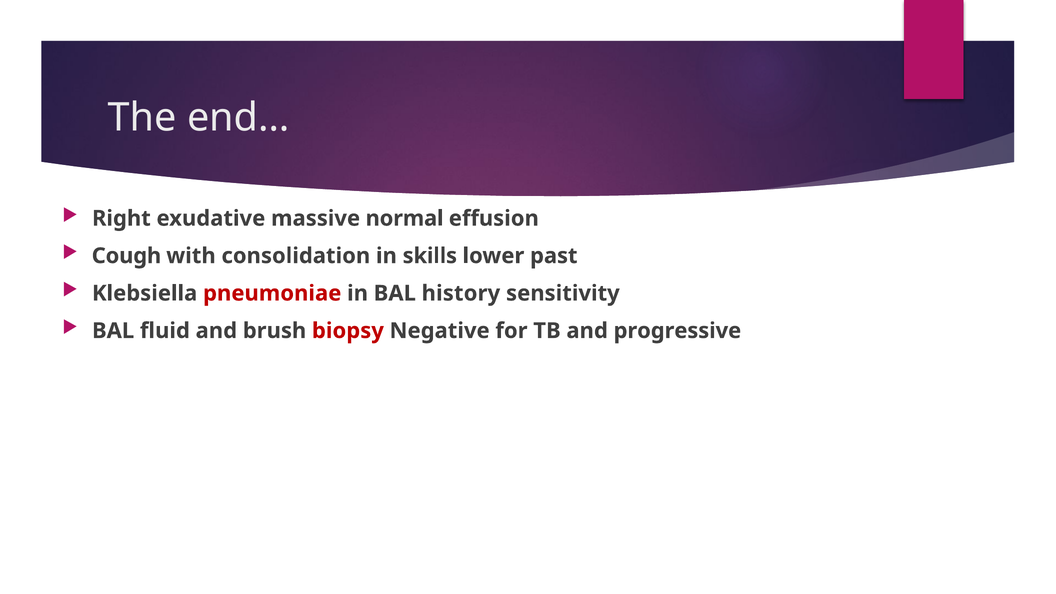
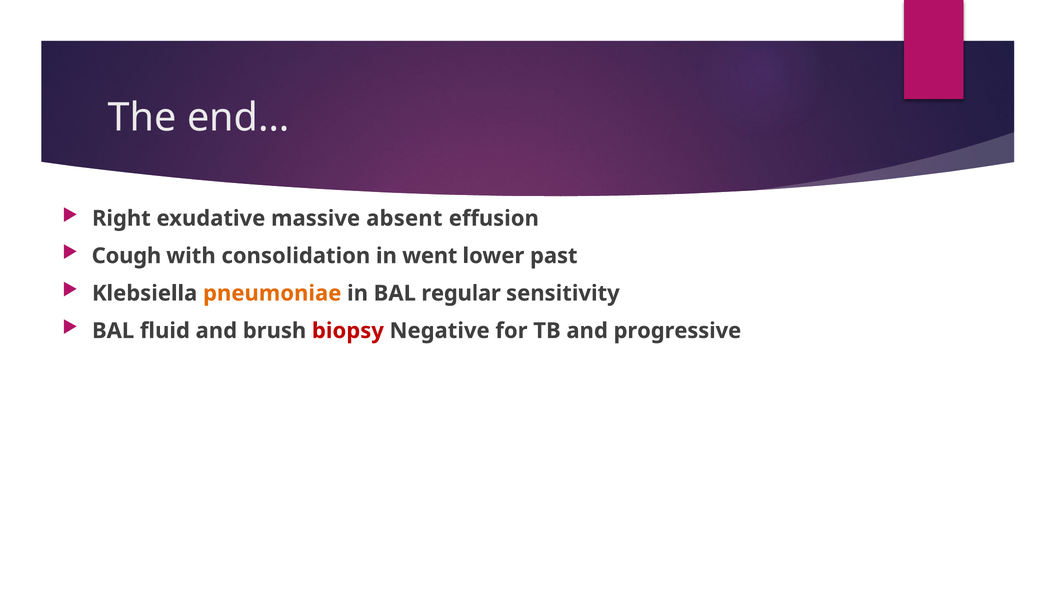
normal: normal -> absent
skills: skills -> went
pneumoniae colour: red -> orange
history: history -> regular
